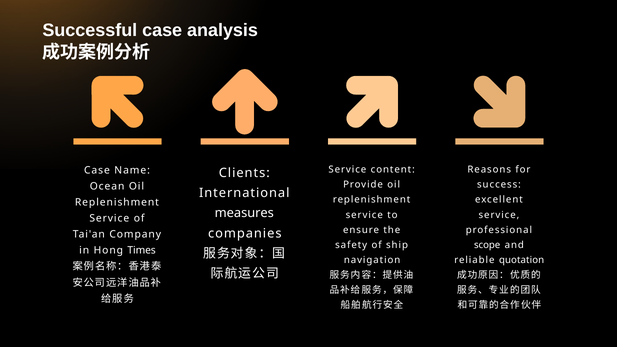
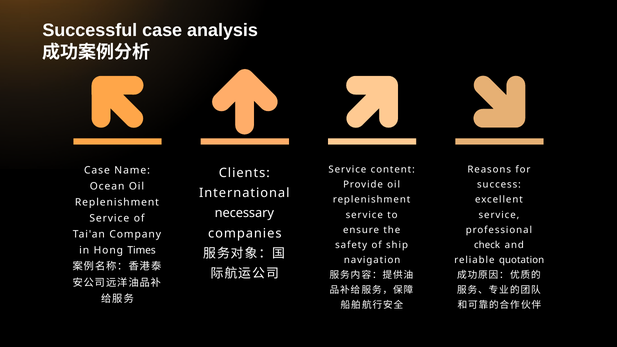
measures: measures -> necessary
scope: scope -> check
